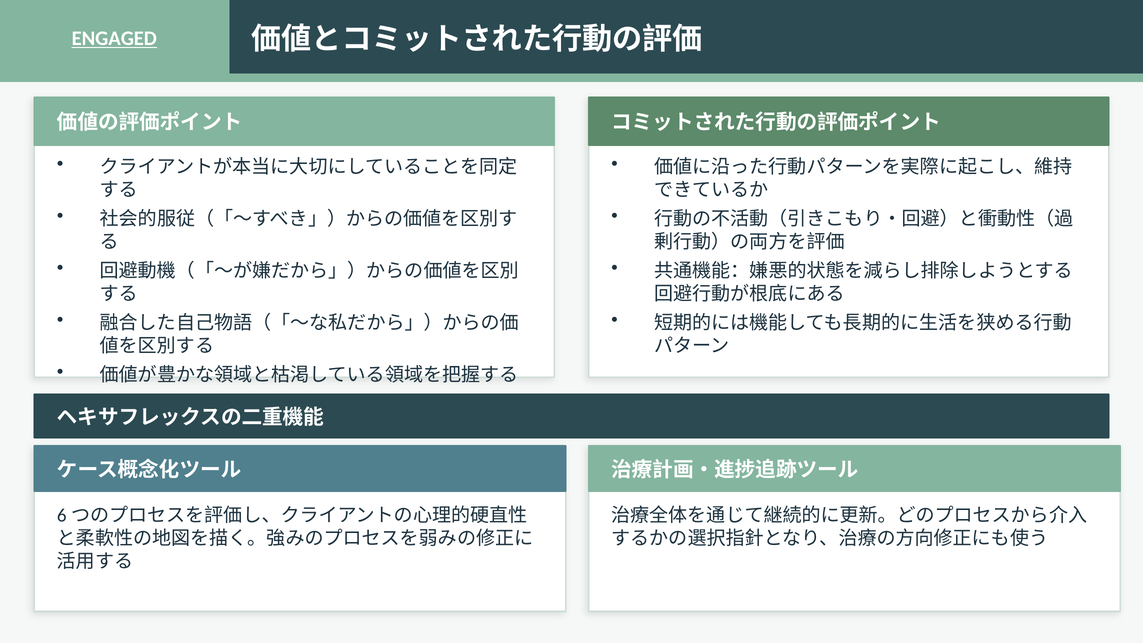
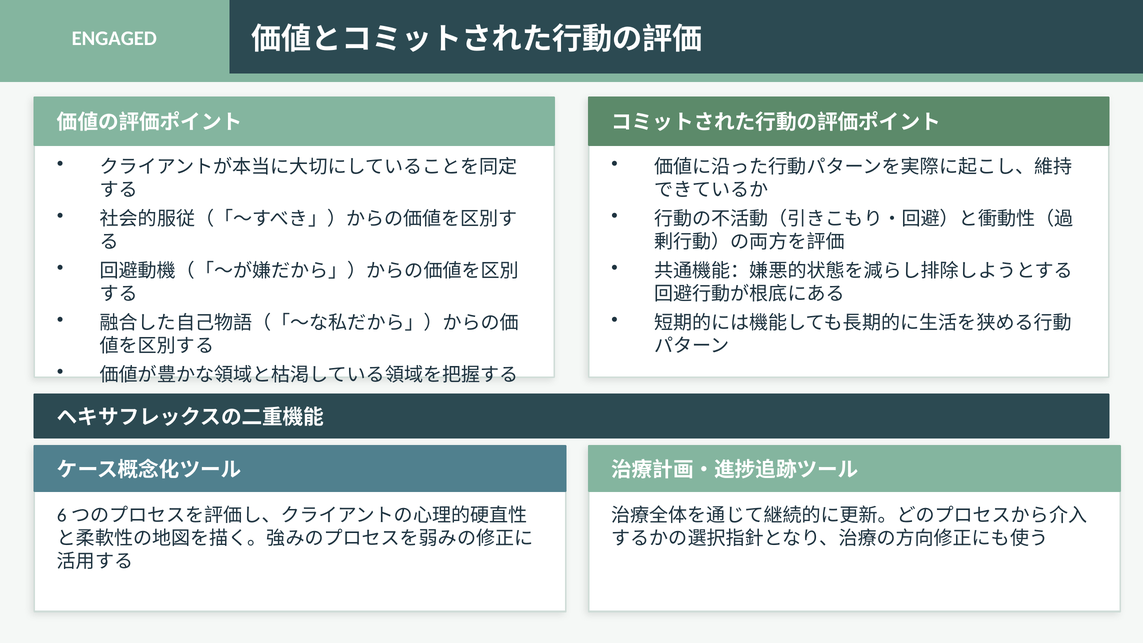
ENGAGED underline: present -> none
